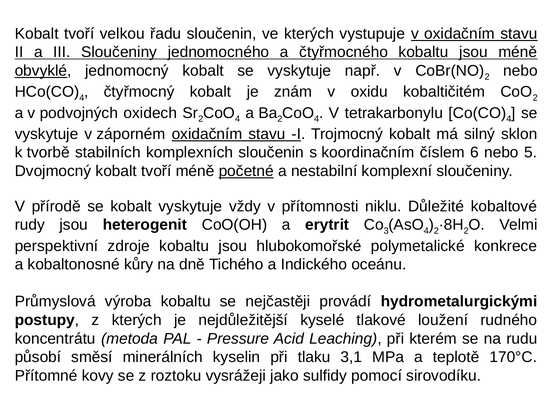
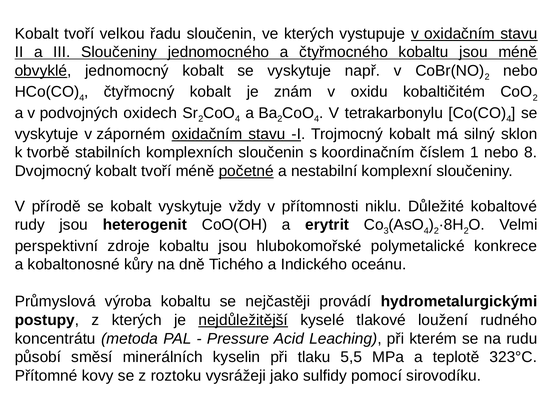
6: 6 -> 1
5: 5 -> 8
nejdůležitější underline: none -> present
3,1: 3,1 -> 5,5
170°C: 170°C -> 323°C
